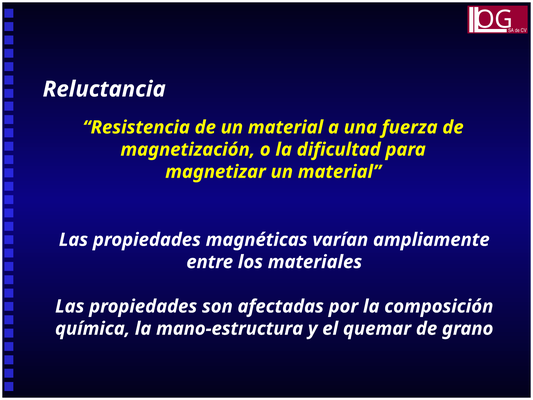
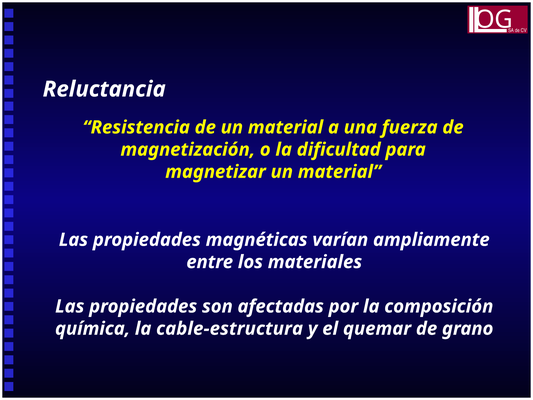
mano-estructura: mano-estructura -> cable-estructura
